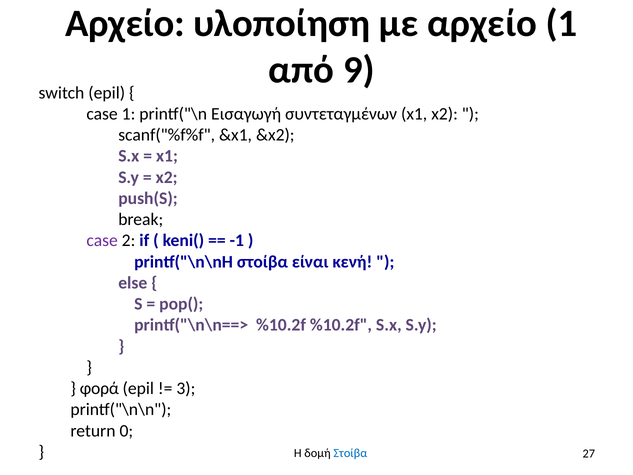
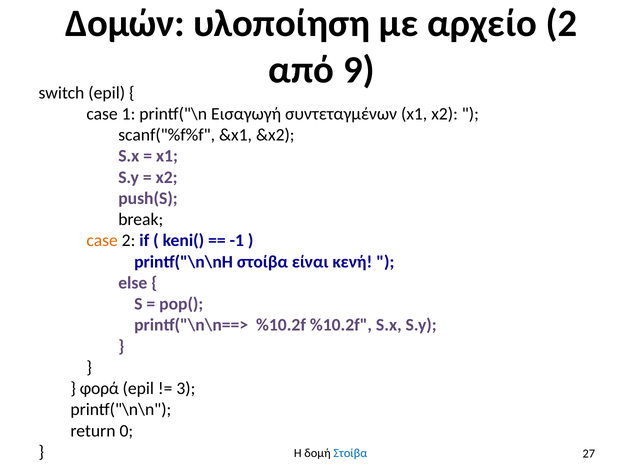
Αρχείο at (125, 24): Αρχείο -> Δομών
αρχείο 1: 1 -> 2
case at (102, 240) colour: purple -> orange
